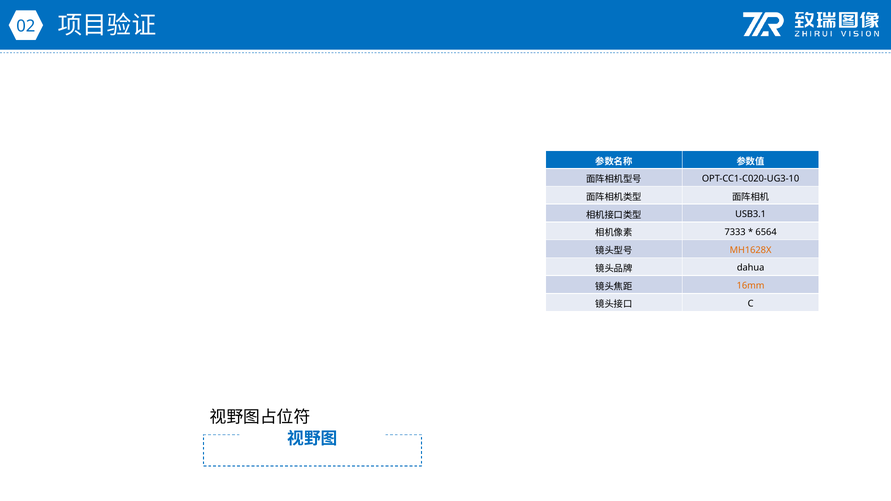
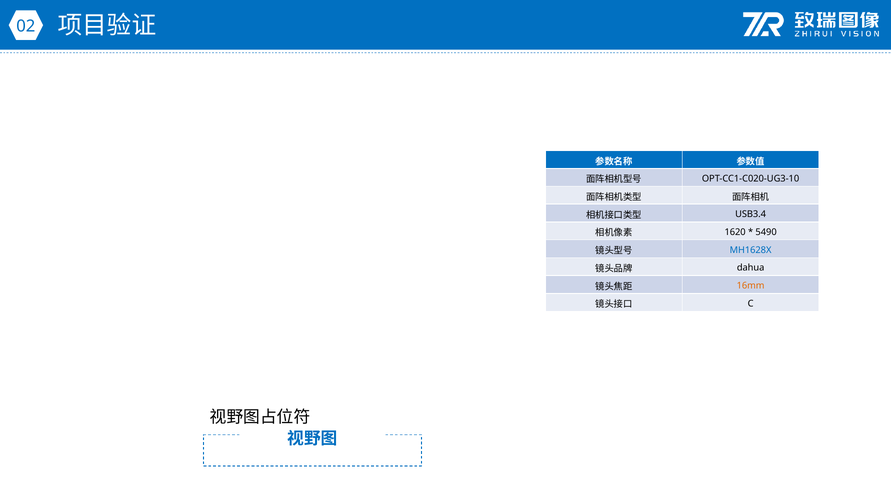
USB3.1: USB3.1 -> USB3.4
7333: 7333 -> 1620
6564: 6564 -> 5490
MH1628X colour: orange -> blue
